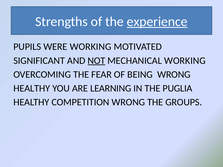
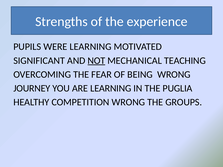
experience underline: present -> none
WERE WORKING: WORKING -> LEARNING
MECHANICAL WORKING: WORKING -> TEACHING
HEALTHY at (32, 88): HEALTHY -> JOURNEY
